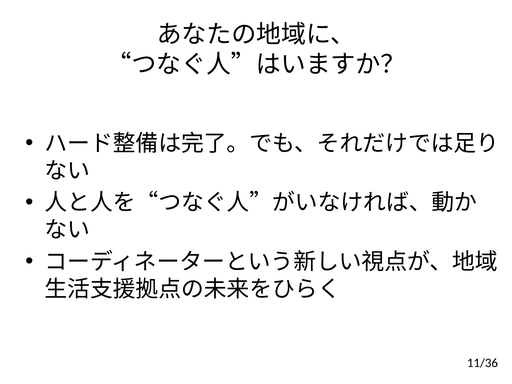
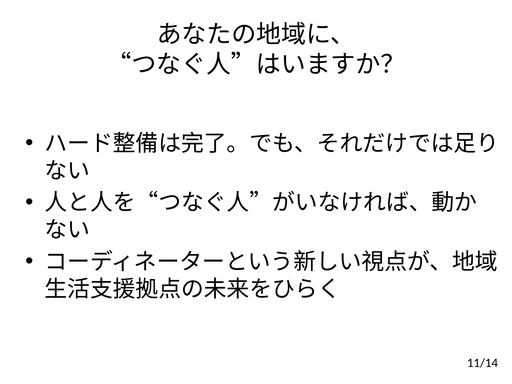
11/36: 11/36 -> 11/14
